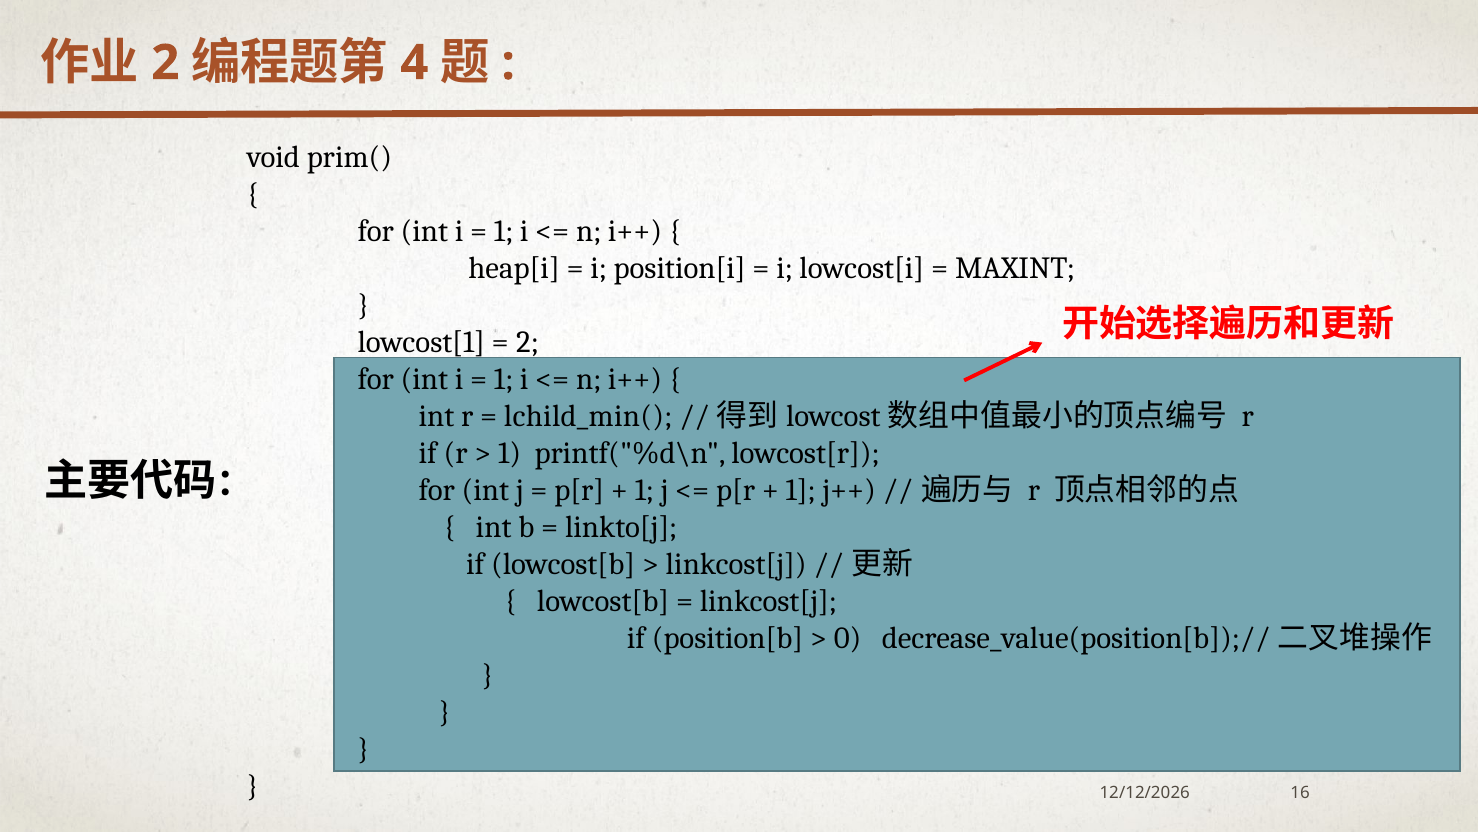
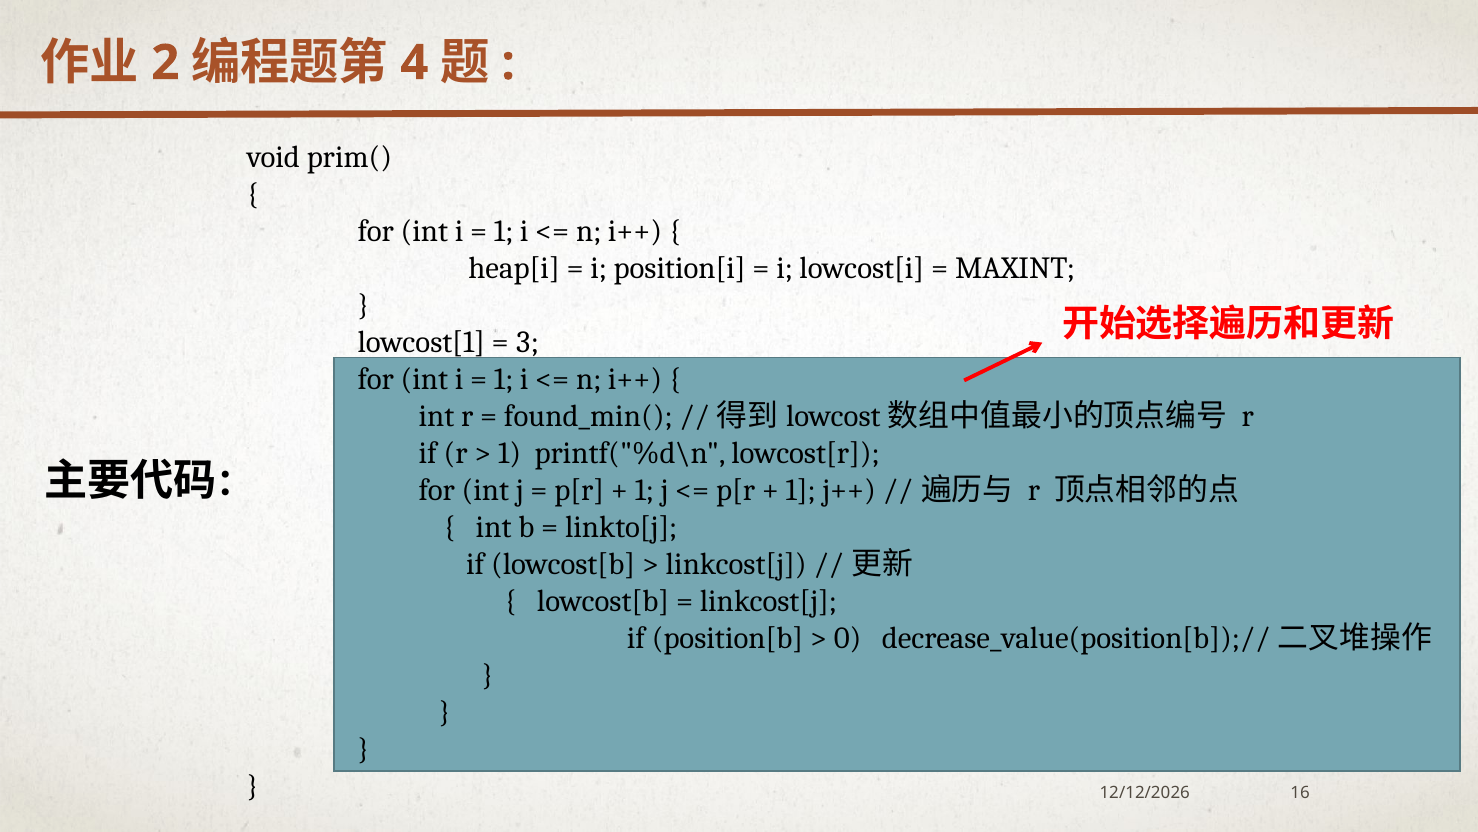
2 at (528, 342): 2 -> 3
lchild_min(: lchild_min( -> found_min(
